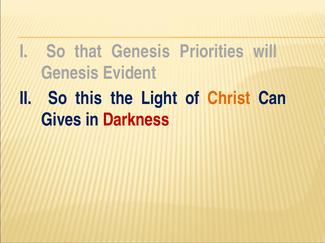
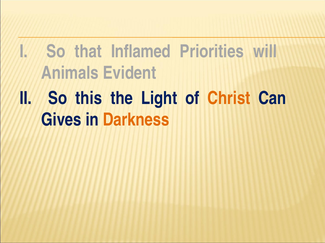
that Genesis: Genesis -> Inflamed
Genesis at (70, 73): Genesis -> Animals
Darkness colour: red -> orange
